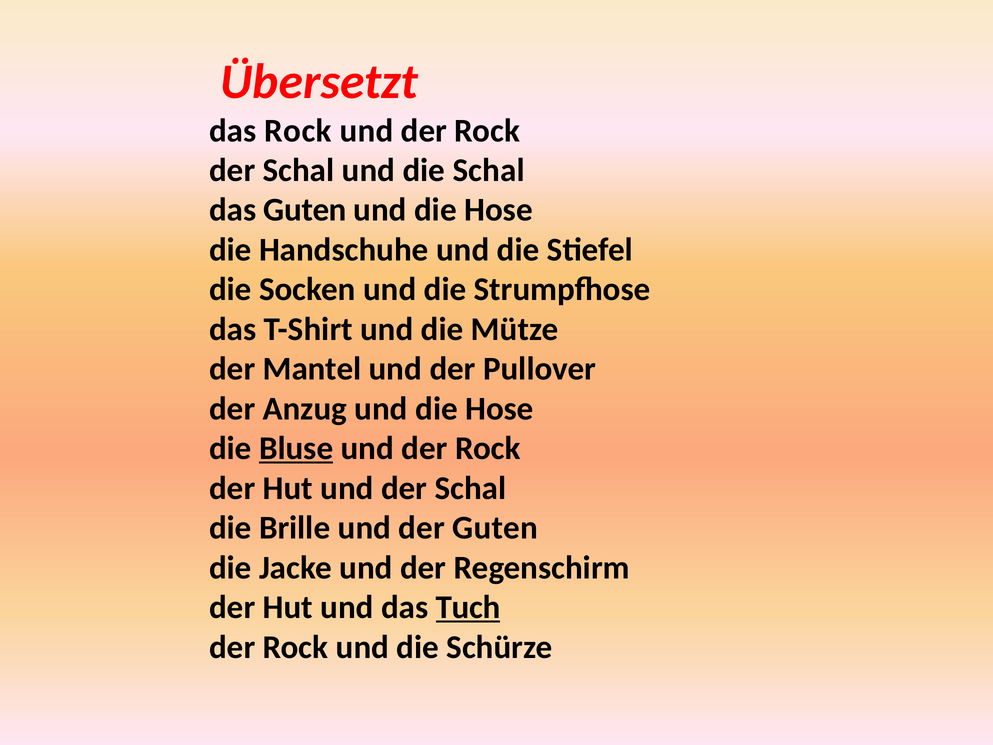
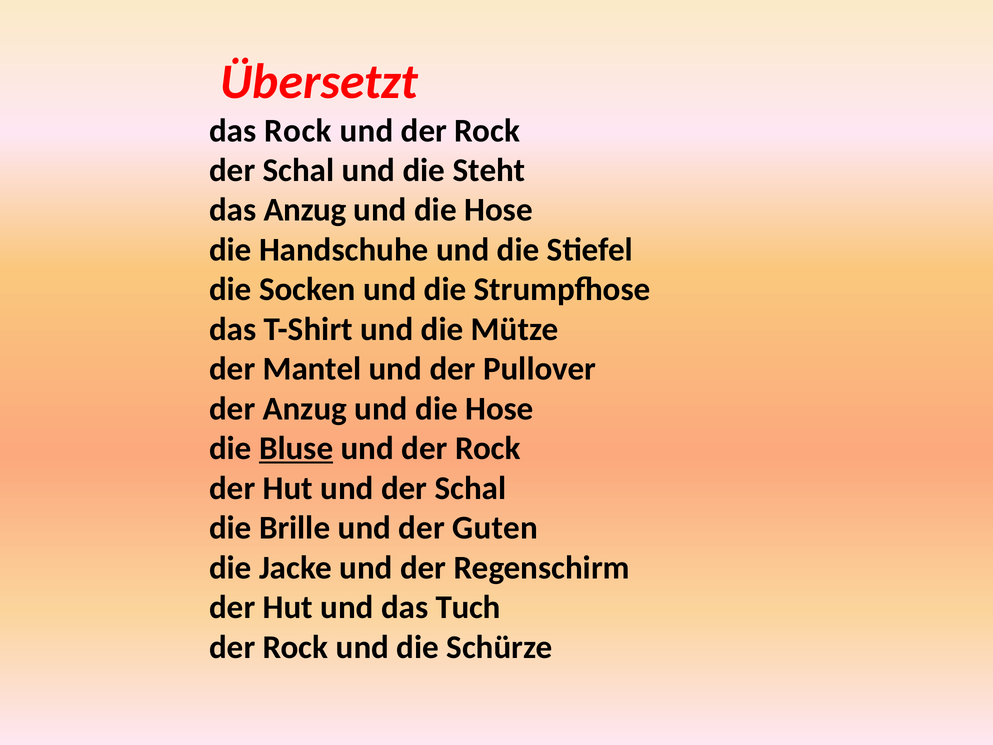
die Schal: Schal -> Steht
das Guten: Guten -> Anzug
Tuch underline: present -> none
